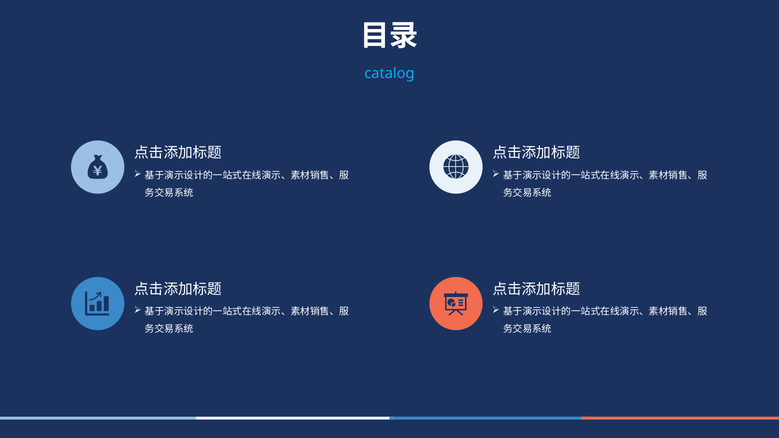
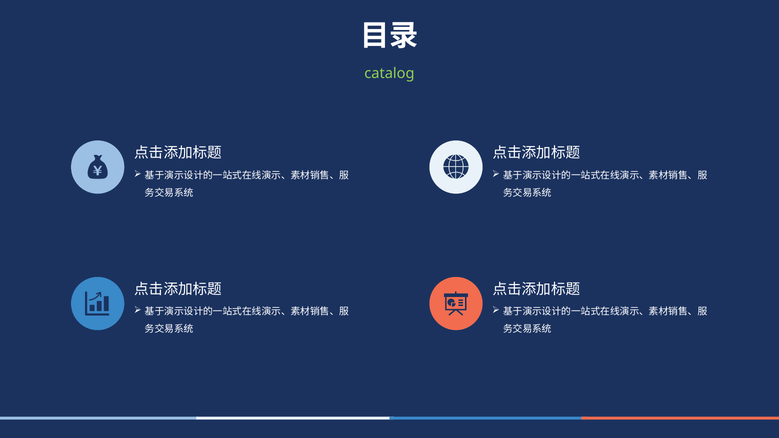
catalog colour: light blue -> light green
